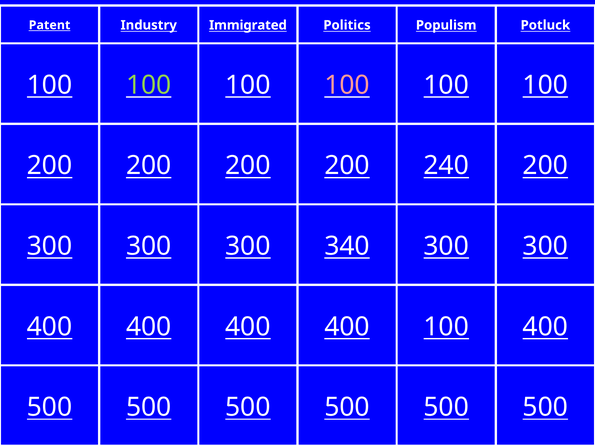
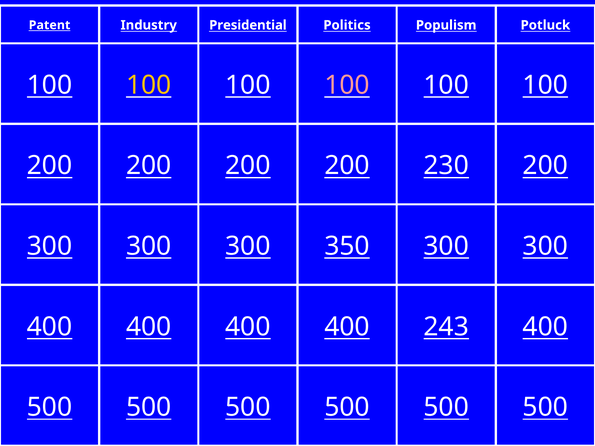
Immigrated: Immigrated -> Presidential
100 at (149, 85) colour: light green -> yellow
240: 240 -> 230
340: 340 -> 350
400 100: 100 -> 243
